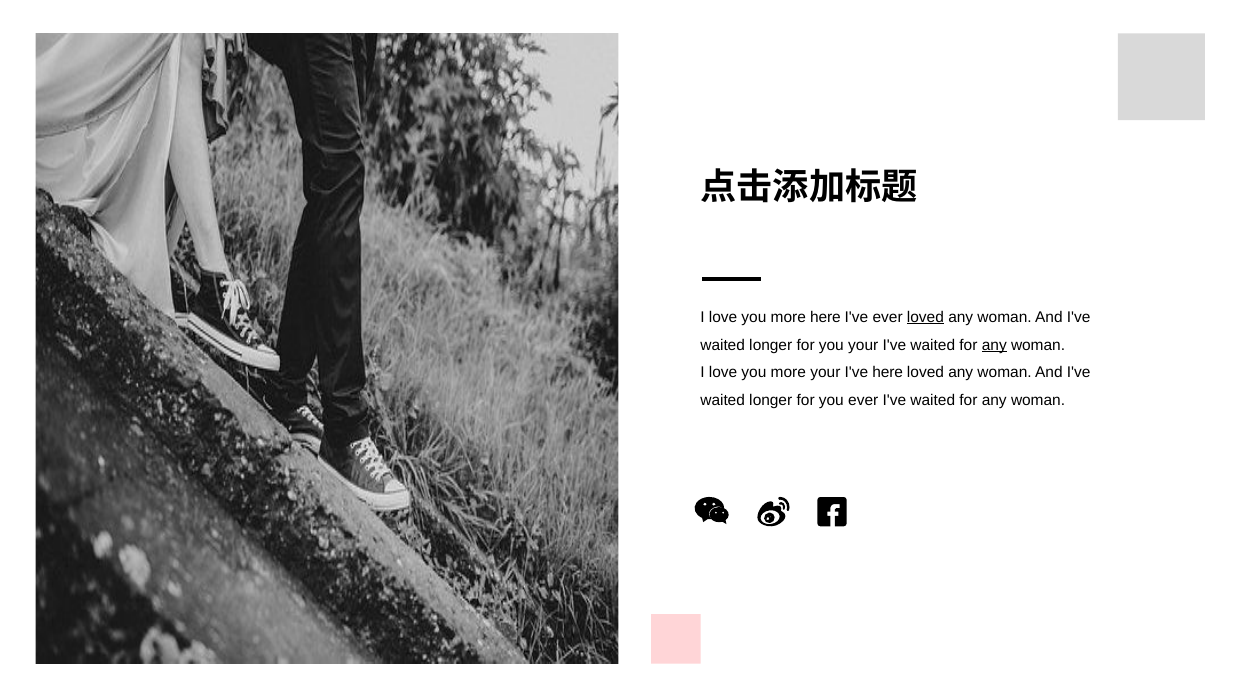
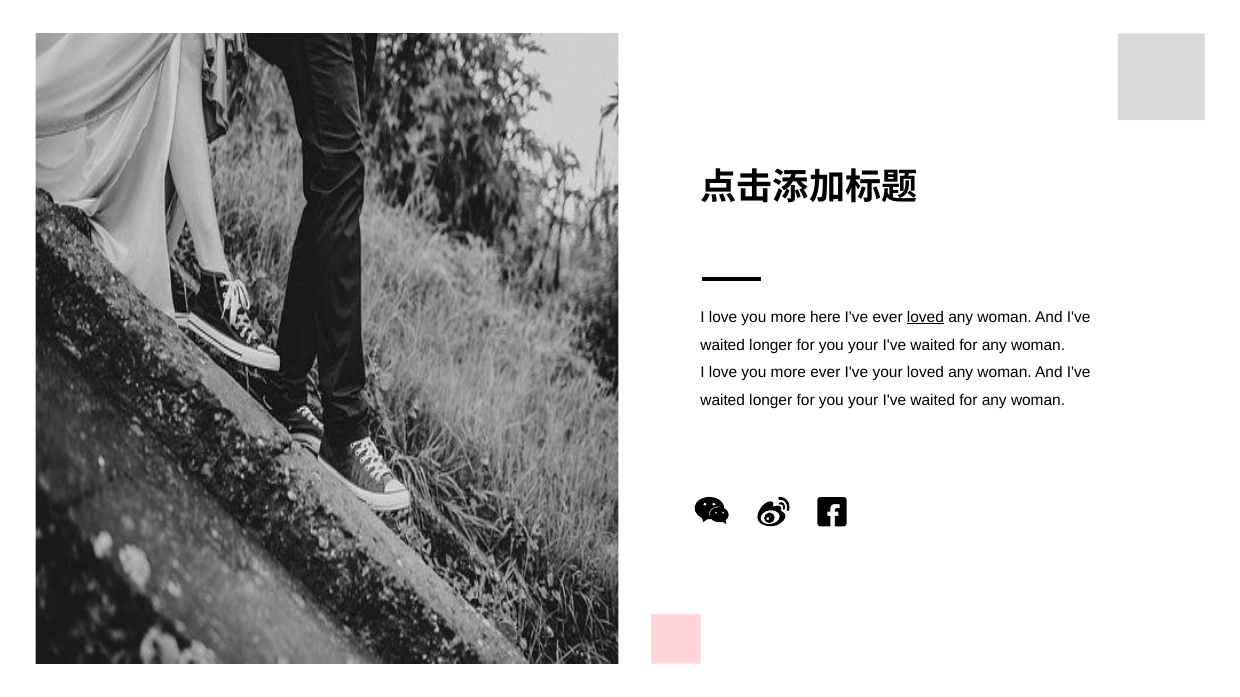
any at (994, 345) underline: present -> none
more your: your -> ever
I've here: here -> your
ever at (863, 401): ever -> your
